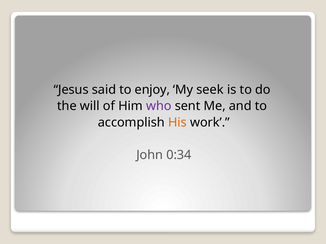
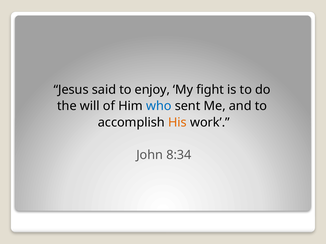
seek: seek -> fight
who colour: purple -> blue
0:34: 0:34 -> 8:34
